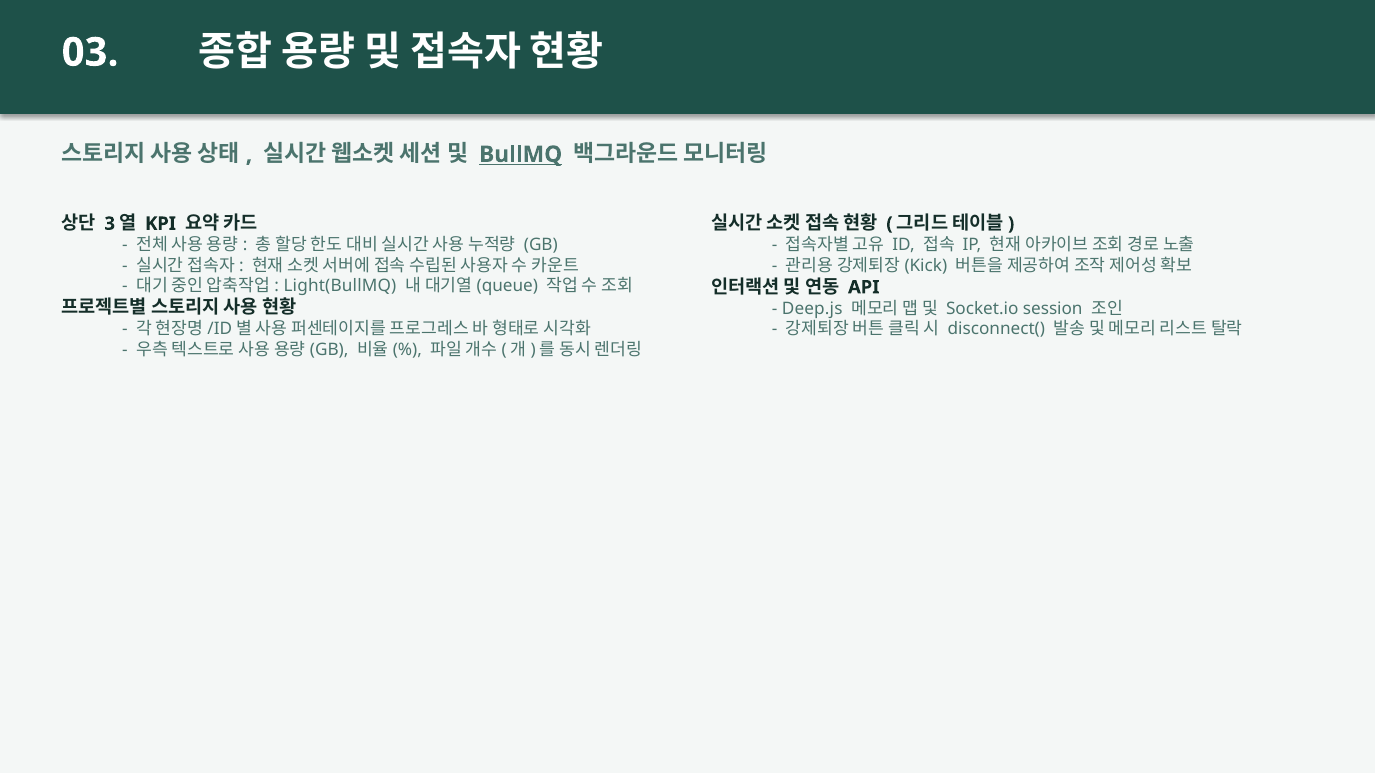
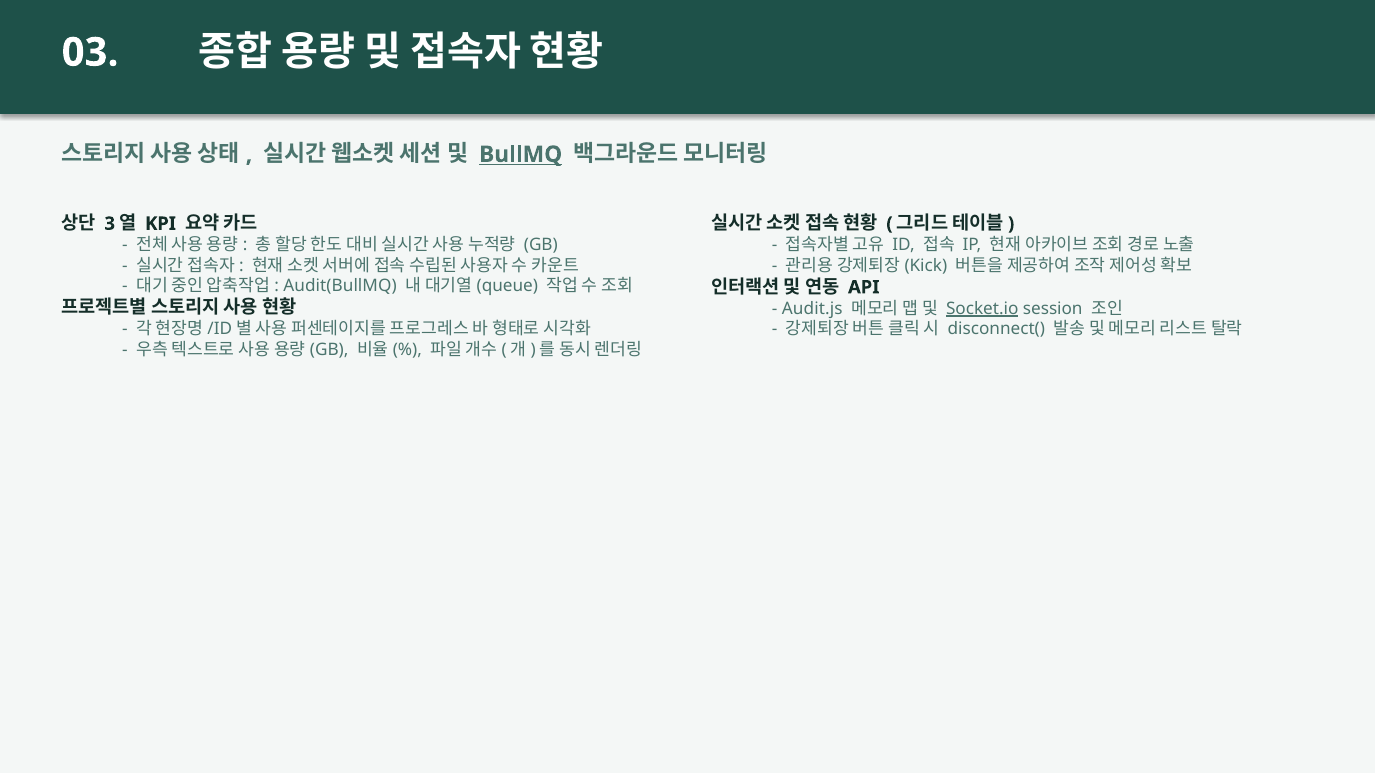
Light(BullMQ: Light(BullMQ -> Audit(BullMQ
Deep.js: Deep.js -> Audit.js
Socket.io underline: none -> present
